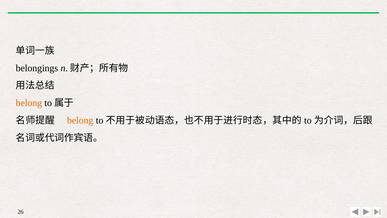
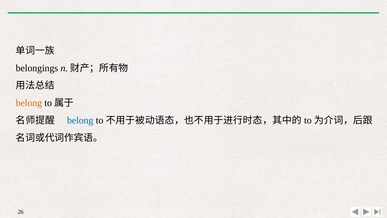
belong at (80, 120) colour: orange -> blue
